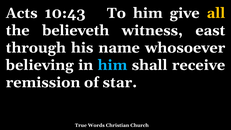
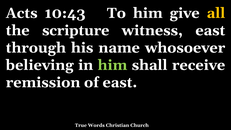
believeth: believeth -> scripture
him at (112, 65) colour: light blue -> light green
of star: star -> east
